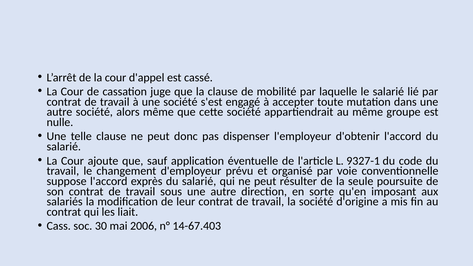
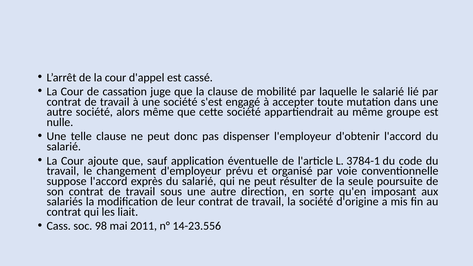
9327-1: 9327-1 -> 3784-1
30: 30 -> 98
2006: 2006 -> 2011
14-67.403: 14-67.403 -> 14-23.556
